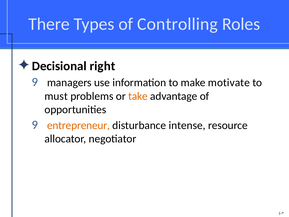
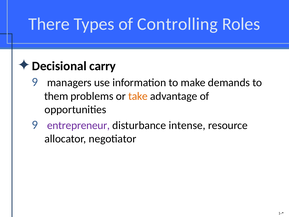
right: right -> carry
motivate: motivate -> demands
must: must -> them
entrepreneur colour: orange -> purple
